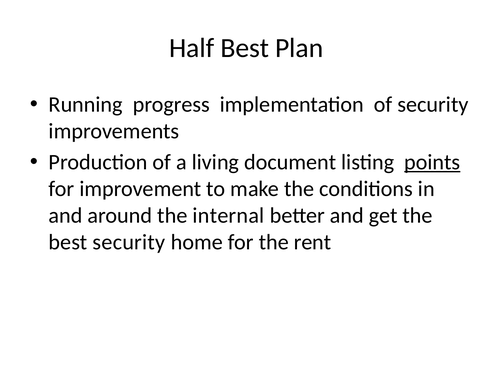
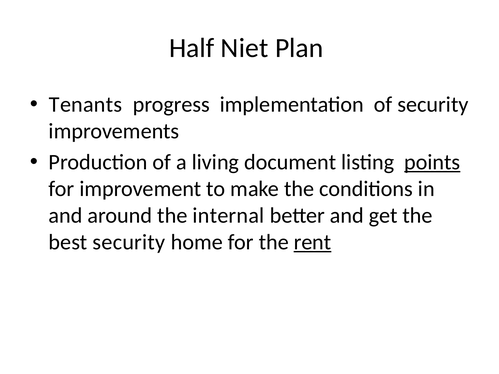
Half Best: Best -> Niet
Running: Running -> Tenants
rent underline: none -> present
